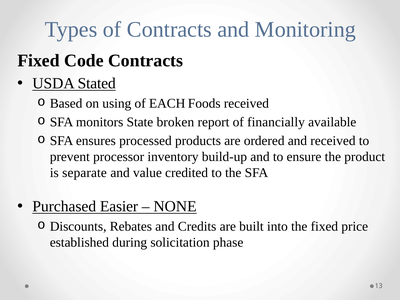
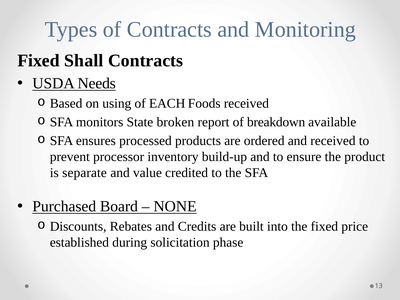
Code: Code -> Shall
Stated: Stated -> Needs
financially: financially -> breakdown
Easier: Easier -> Board
